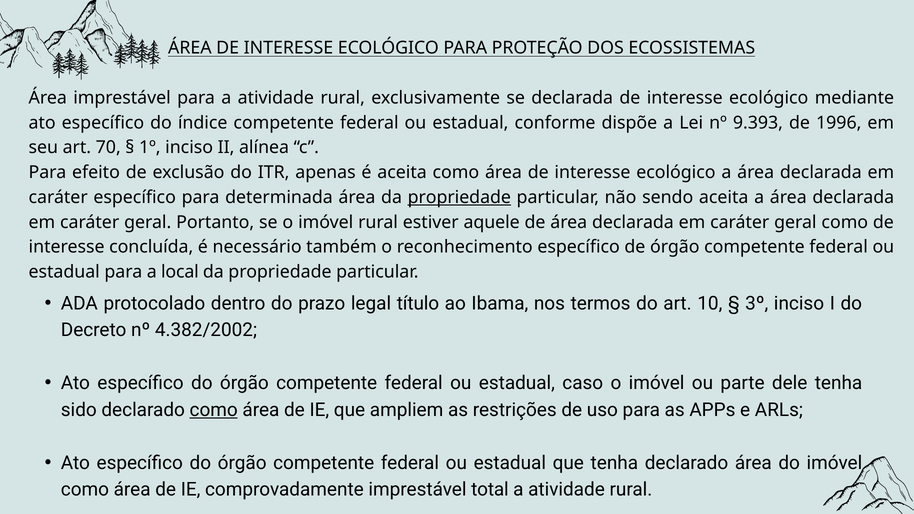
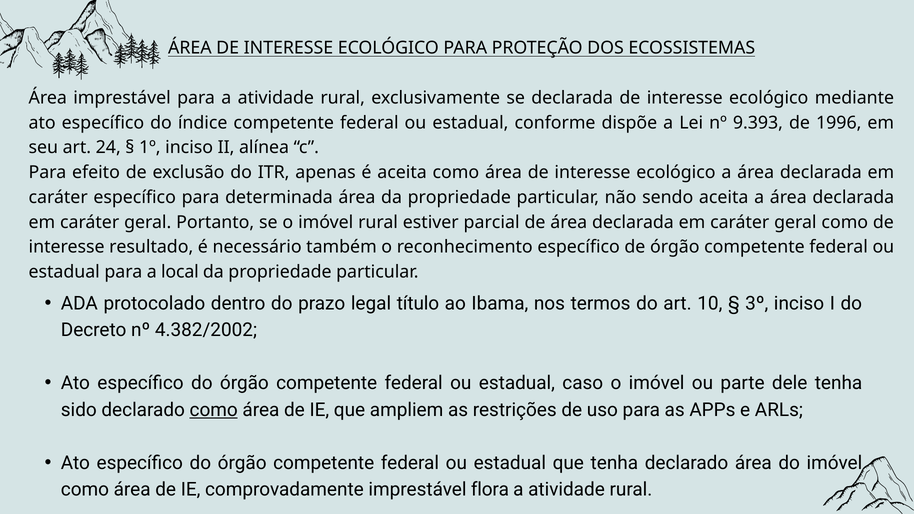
70: 70 -> 24
propriedade at (459, 197) underline: present -> none
aquele: aquele -> parcial
concluída: concluída -> resultado
total: total -> flora
